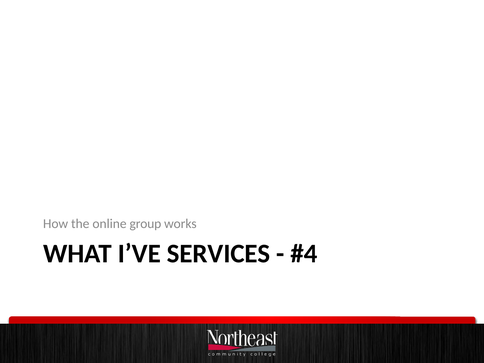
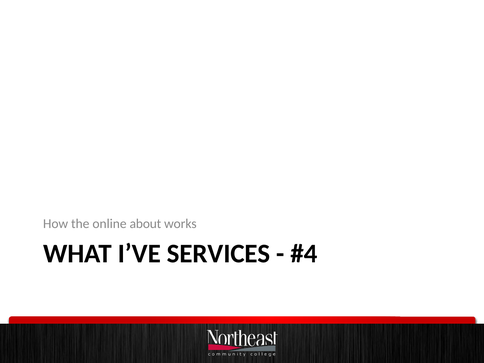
group: group -> about
